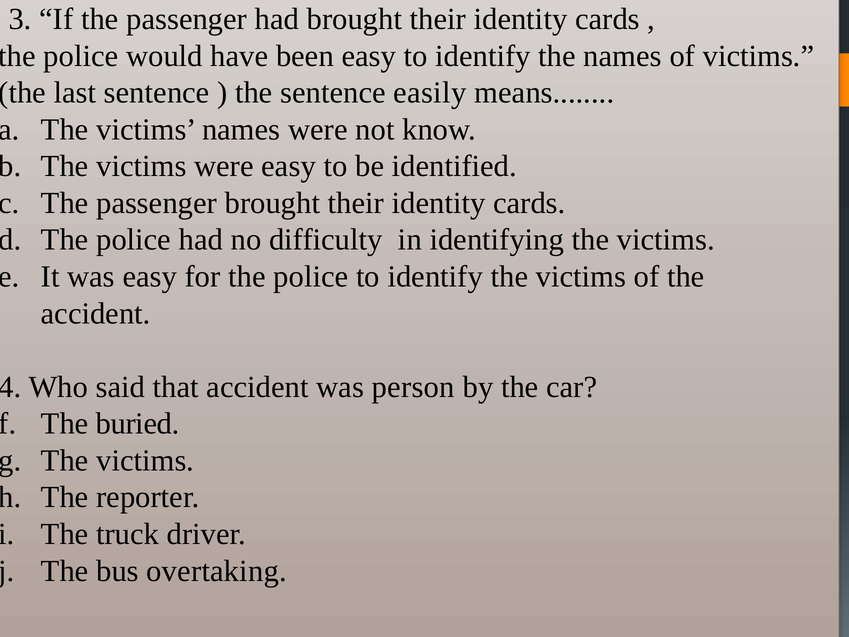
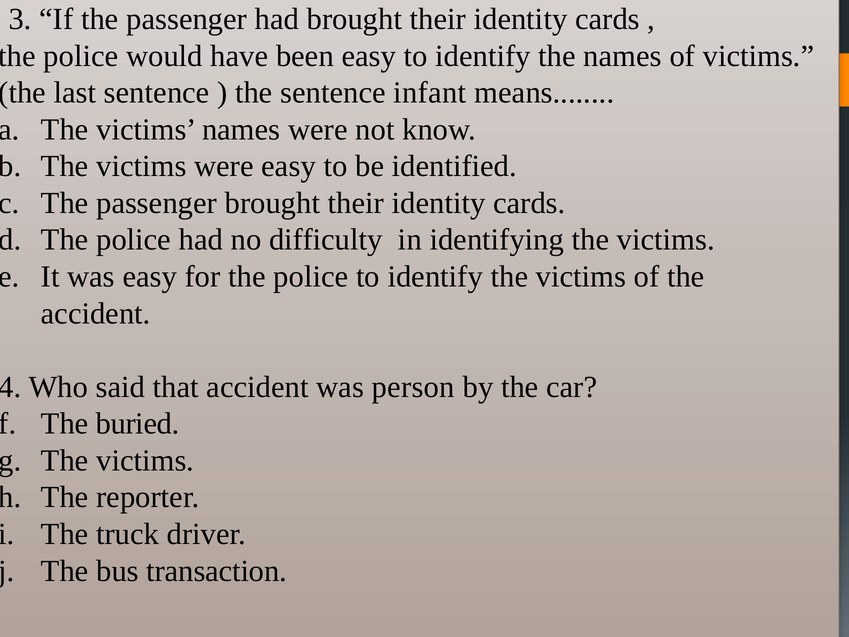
easily: easily -> infant
overtaking: overtaking -> transaction
